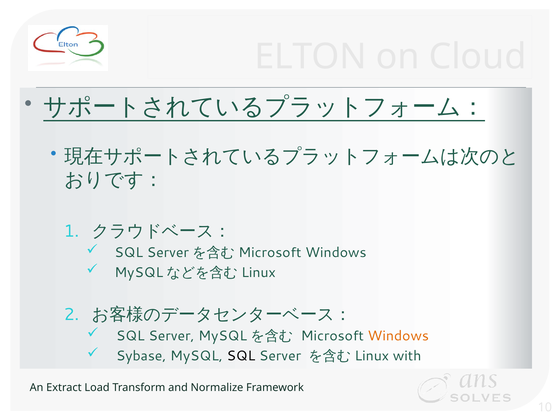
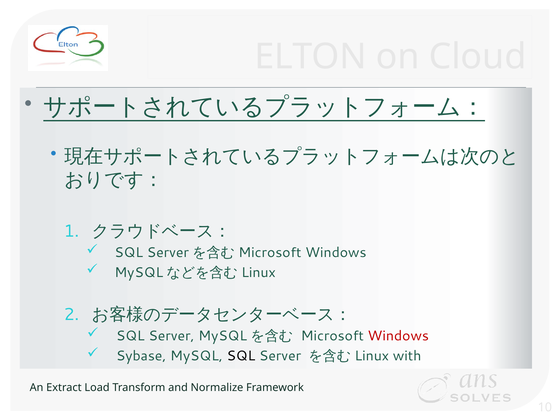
Windows at (398, 336) colour: orange -> red
